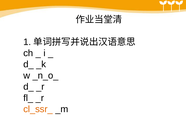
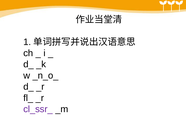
cl_ssr_ colour: orange -> purple
